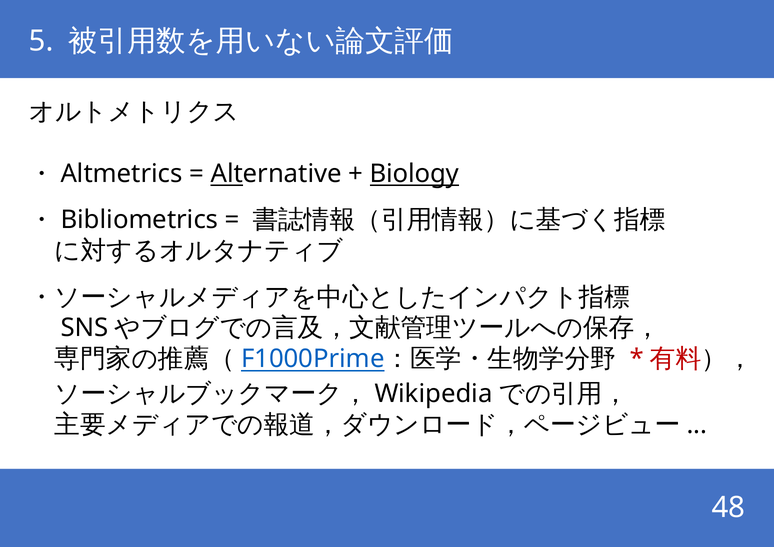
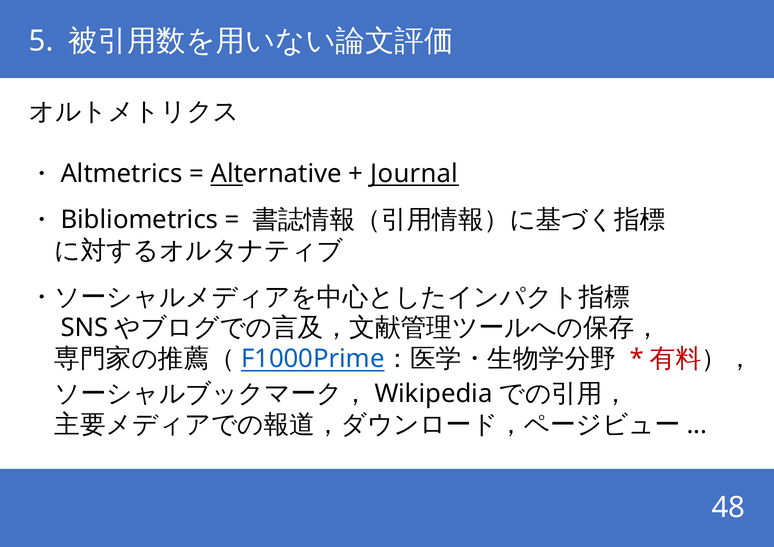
Biology: Biology -> Journal
